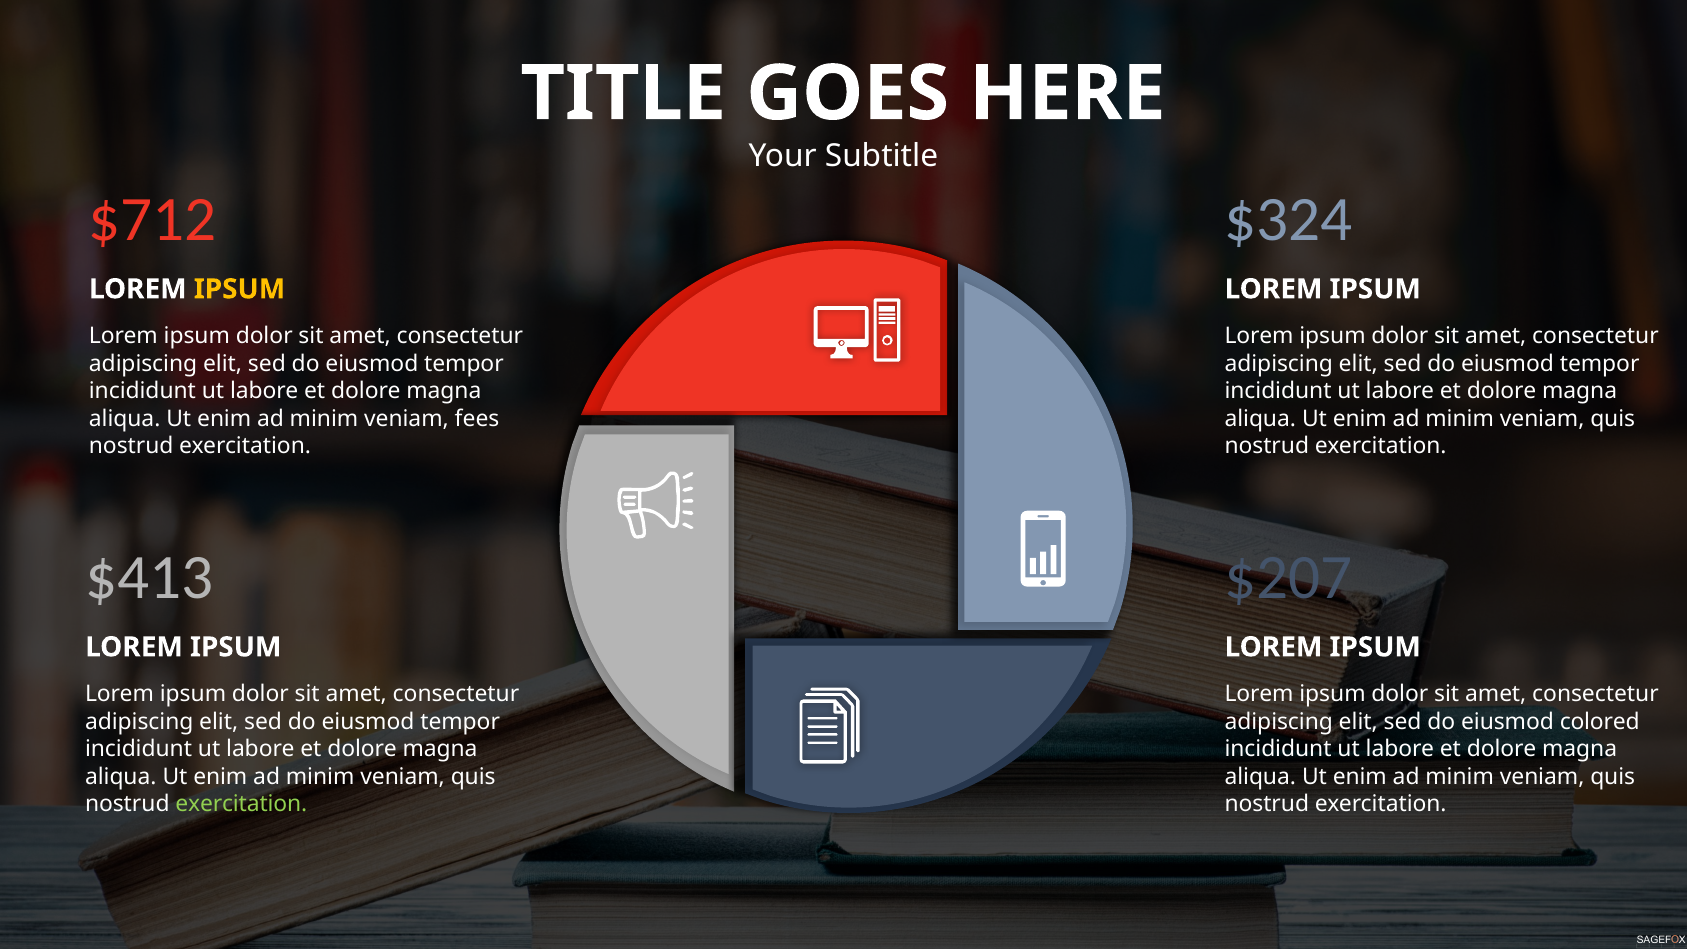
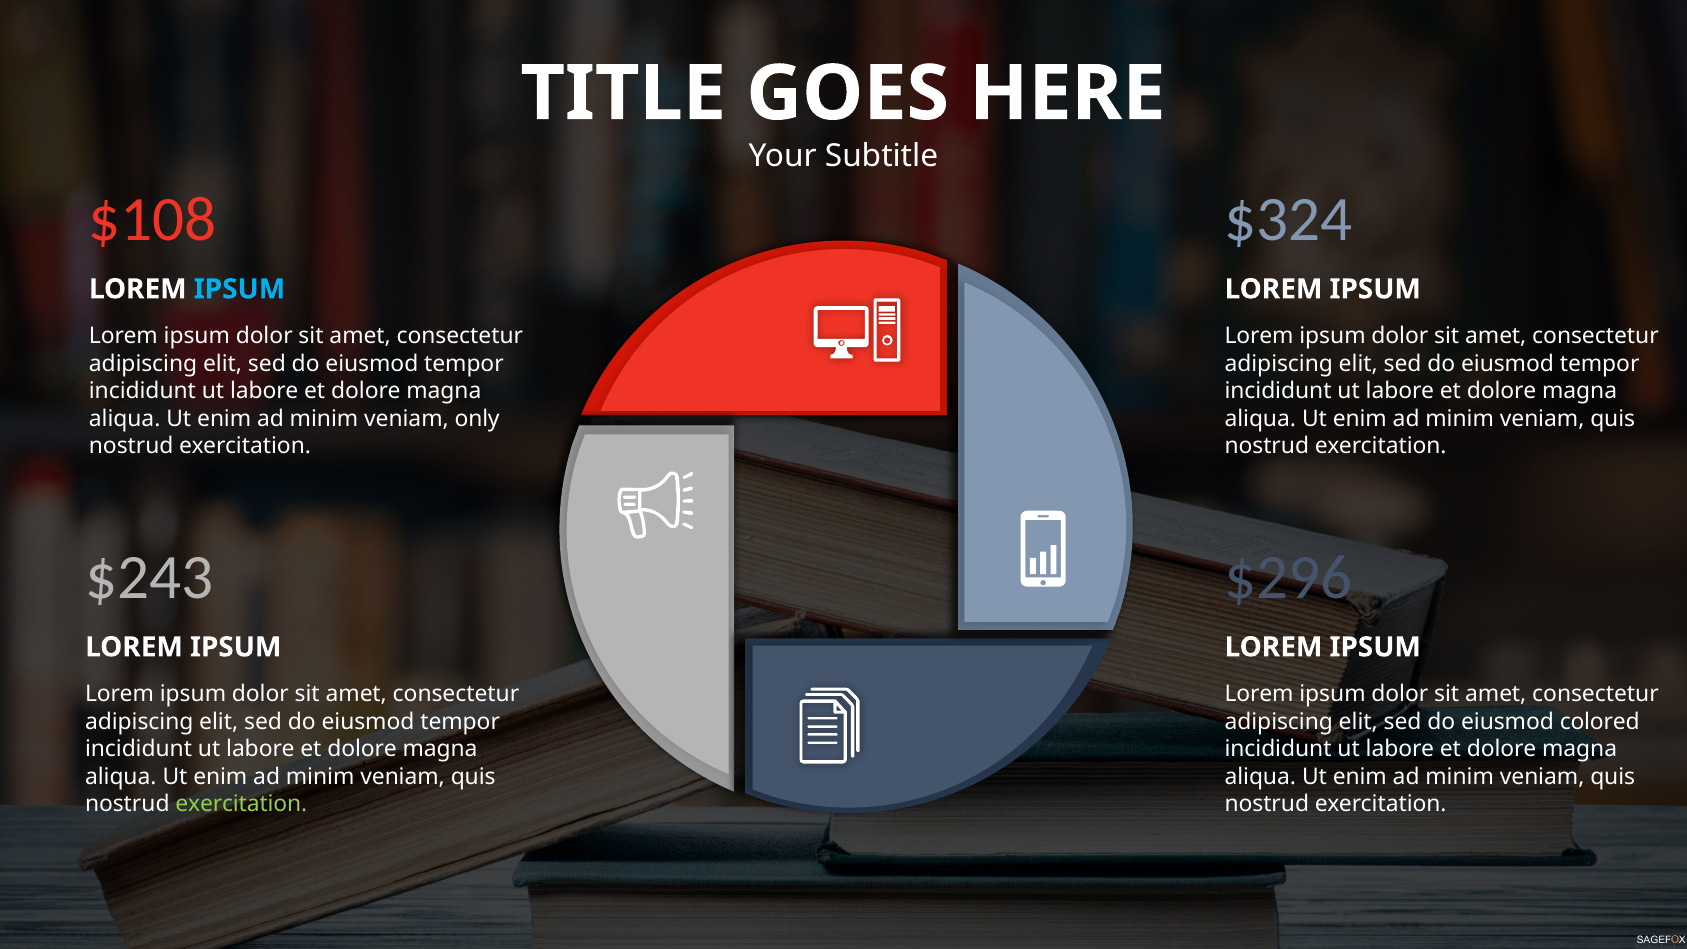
$712: $712 -> $108
IPSUM at (240, 289) colour: yellow -> light blue
fees: fees -> only
$413: $413 -> $243
$207: $207 -> $296
